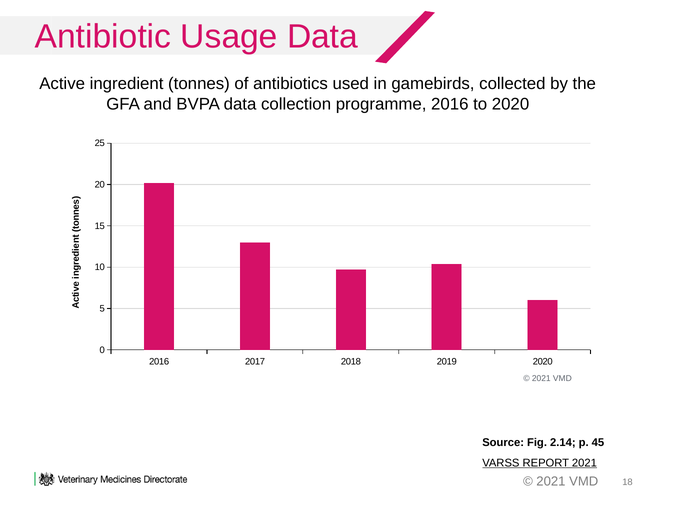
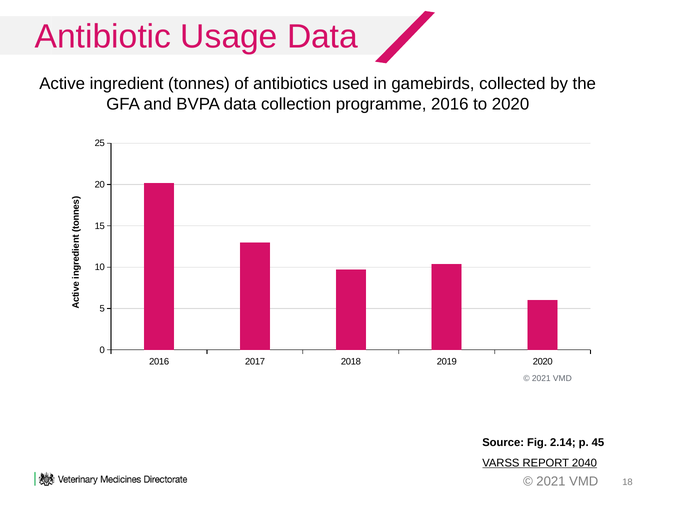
REPORT 2021: 2021 -> 2040
